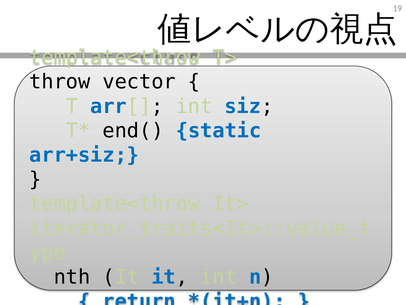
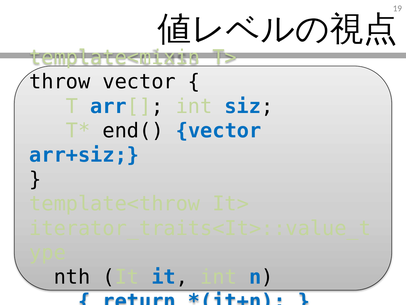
template<throw at (115, 57): template<throw -> template<mixin
end( static: static -> vector
